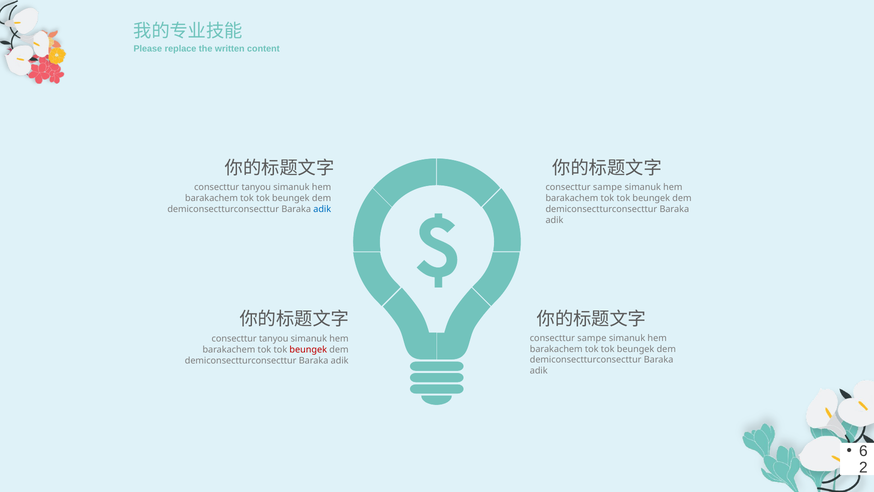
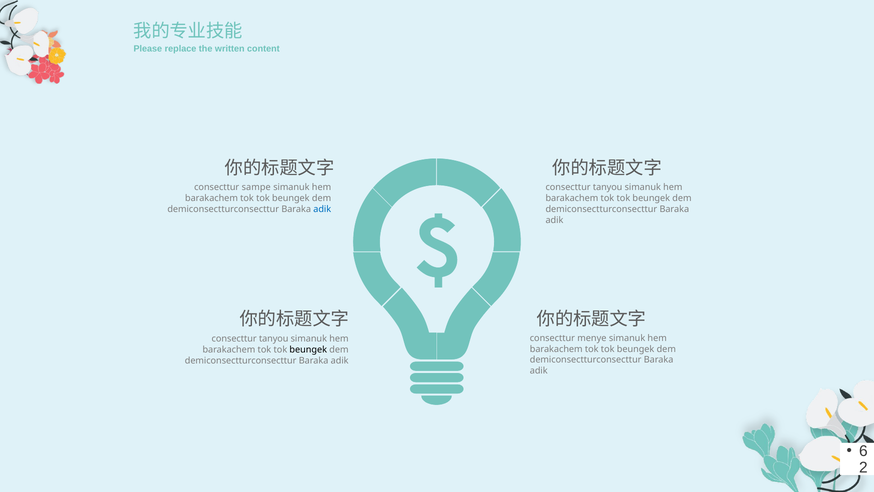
tanyou at (256, 187): tanyou -> sampe
sampe at (608, 187): sampe -> tanyou
sampe at (592, 338): sampe -> menye
beungek at (308, 349) colour: red -> black
